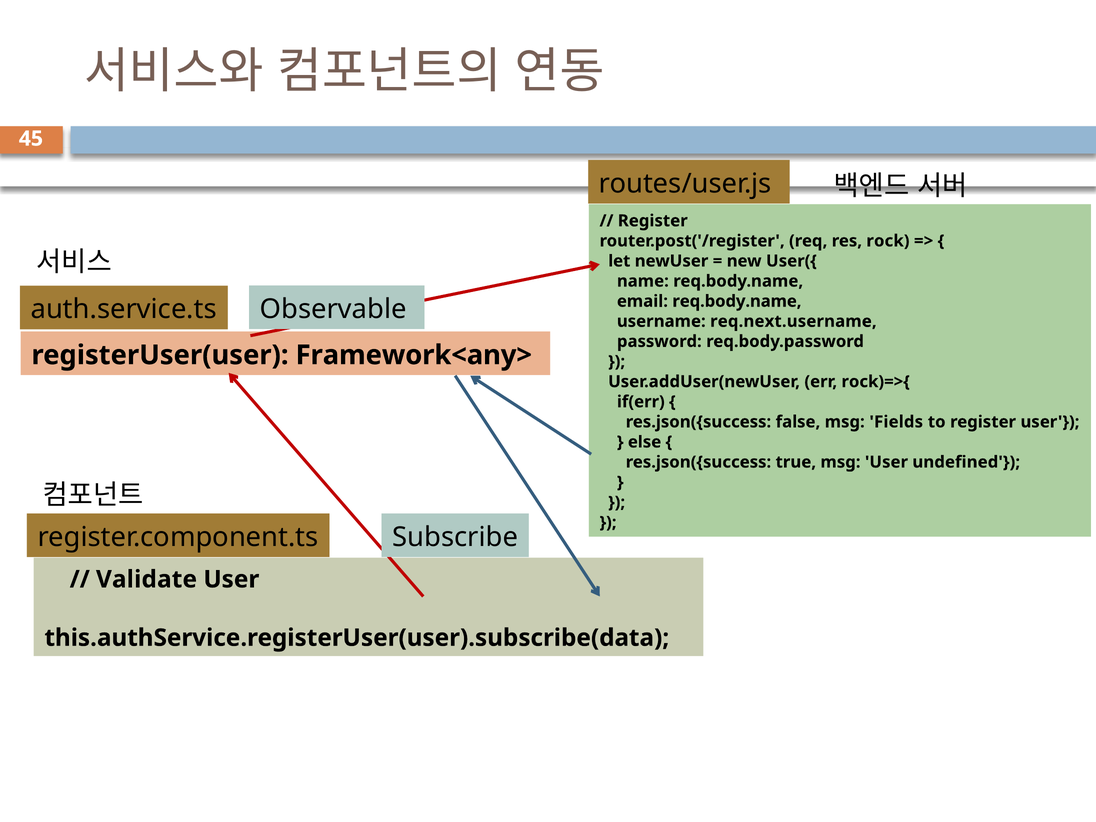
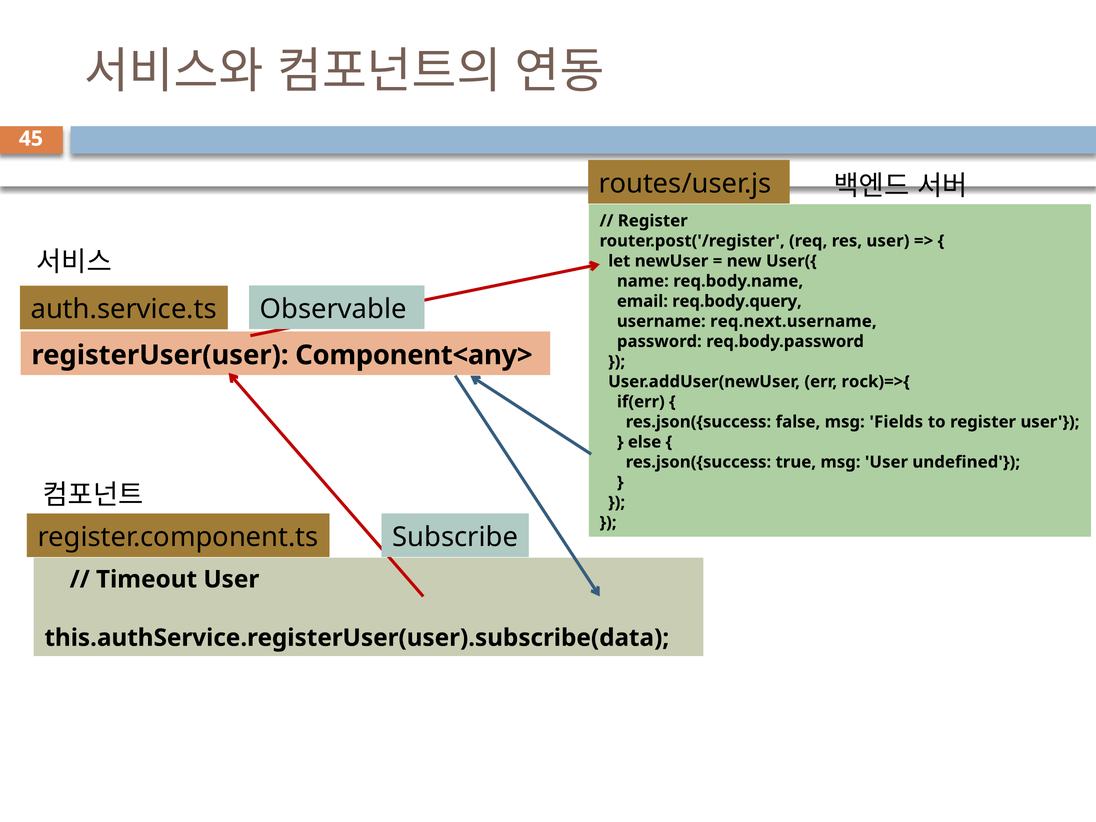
res rock: rock -> user
email req.body.name: req.body.name -> req.body.query
Framework<any>: Framework<any> -> Component<any>
Validate: Validate -> Timeout
